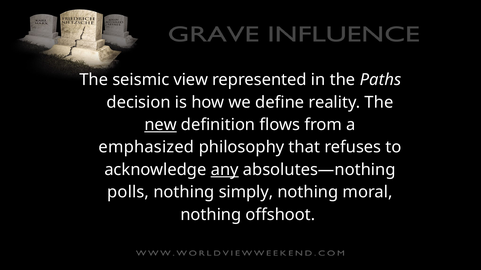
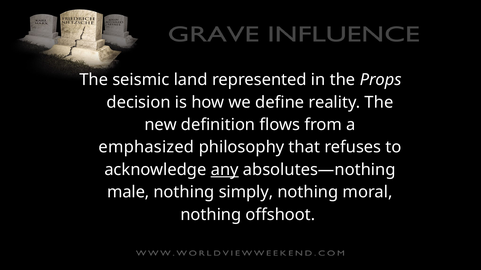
view: view -> land
Paths: Paths -> Props
new underline: present -> none
polls: polls -> male
